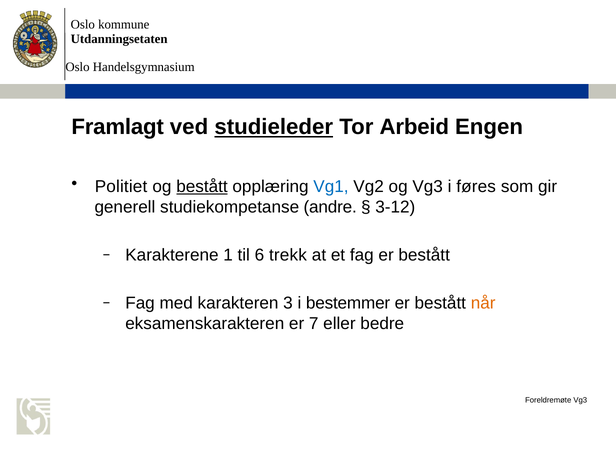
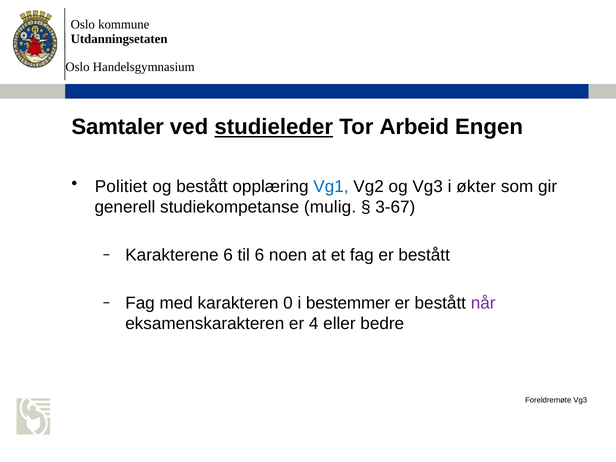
Framlagt: Framlagt -> Samtaler
bestått at (202, 187) underline: present -> none
føres: føres -> økter
andre: andre -> mulig
3-12: 3-12 -> 3-67
Karakterene 1: 1 -> 6
trekk: trekk -> noen
3: 3 -> 0
når colour: orange -> purple
7: 7 -> 4
